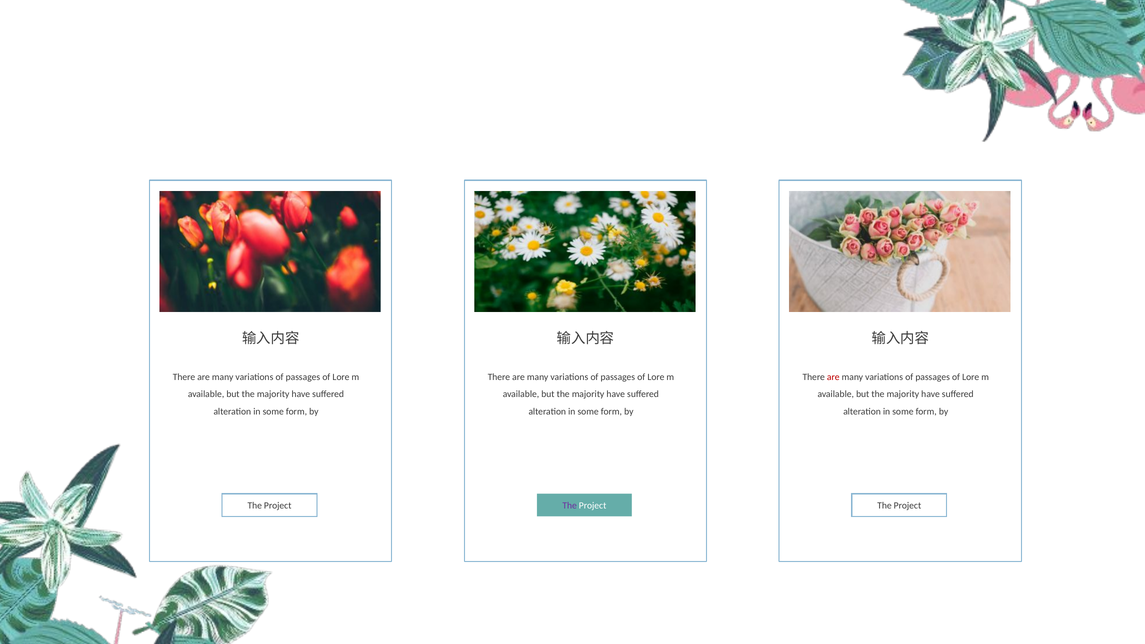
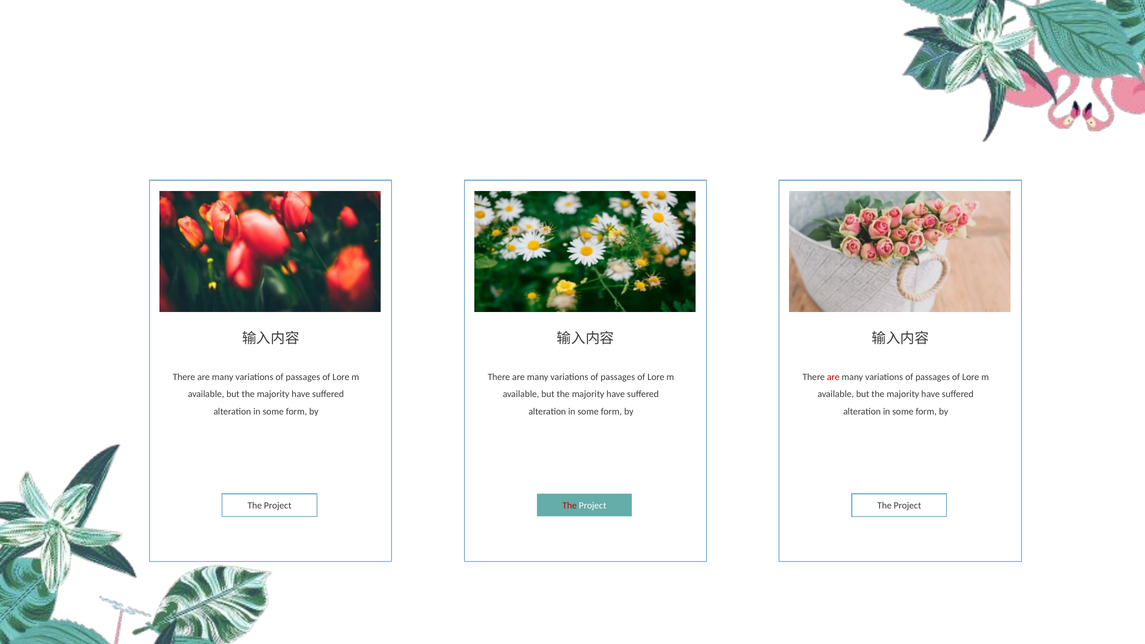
The at (570, 506) colour: purple -> red
